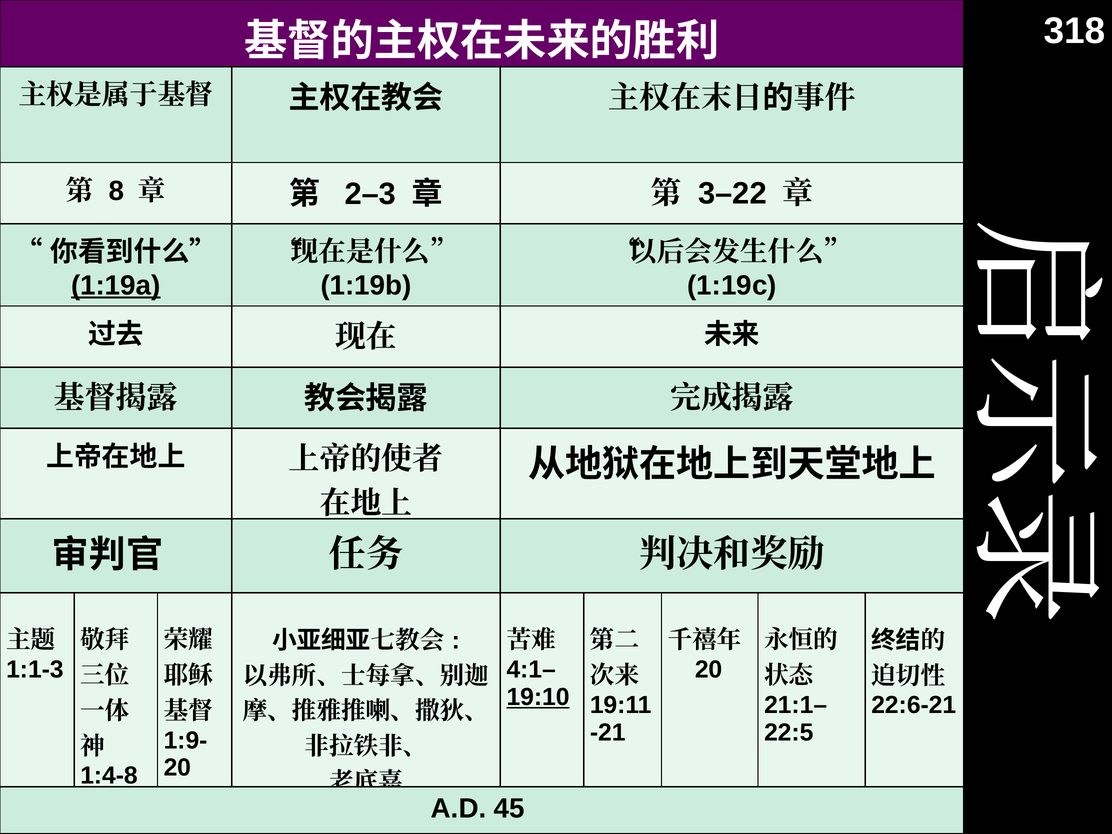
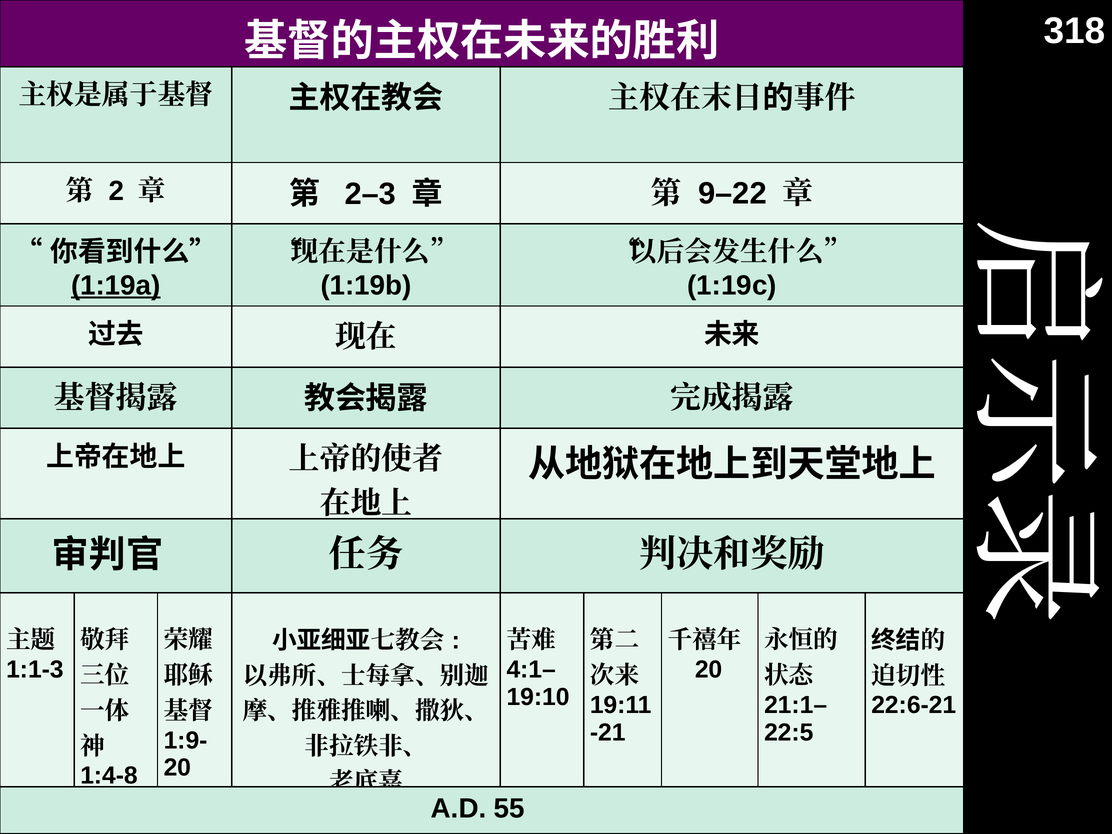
8: 8 -> 2
3–22: 3–22 -> 9–22
19:10 underline: present -> none
45: 45 -> 55
